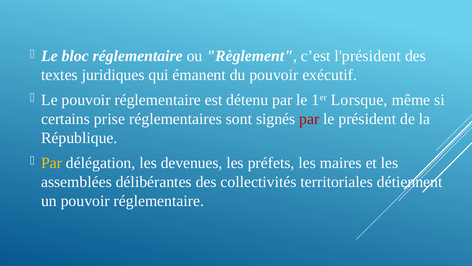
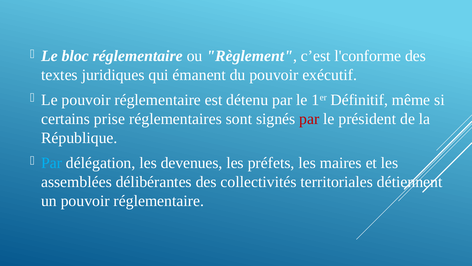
l'président: l'président -> l'conforme
Lorsque: Lorsque -> Définitif
Par at (52, 163) colour: yellow -> light blue
